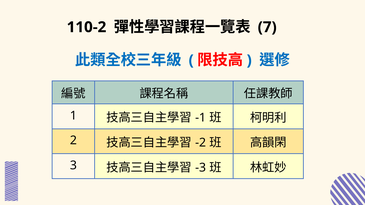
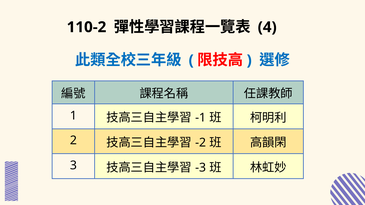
7: 7 -> 4
